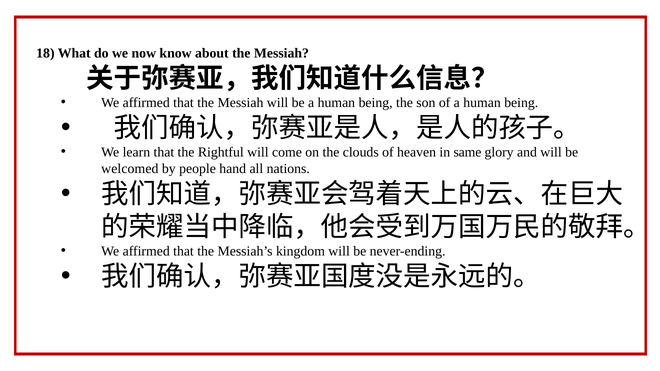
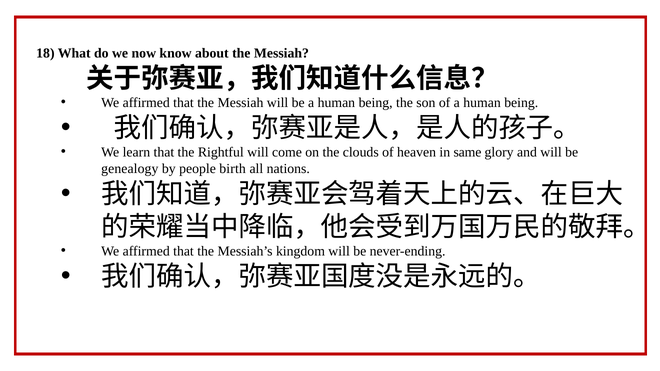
welcomed: welcomed -> genealogy
hand: hand -> birth
